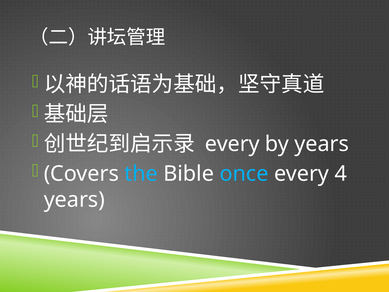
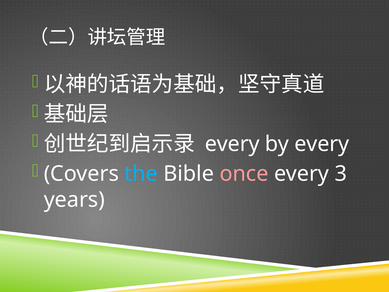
by years: years -> every
once colour: light blue -> pink
4: 4 -> 3
